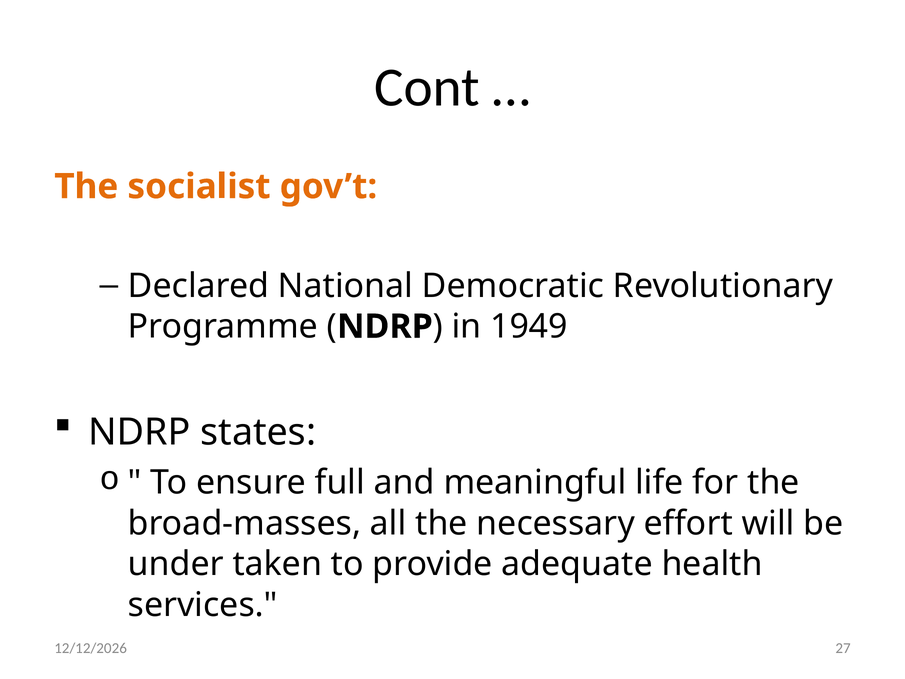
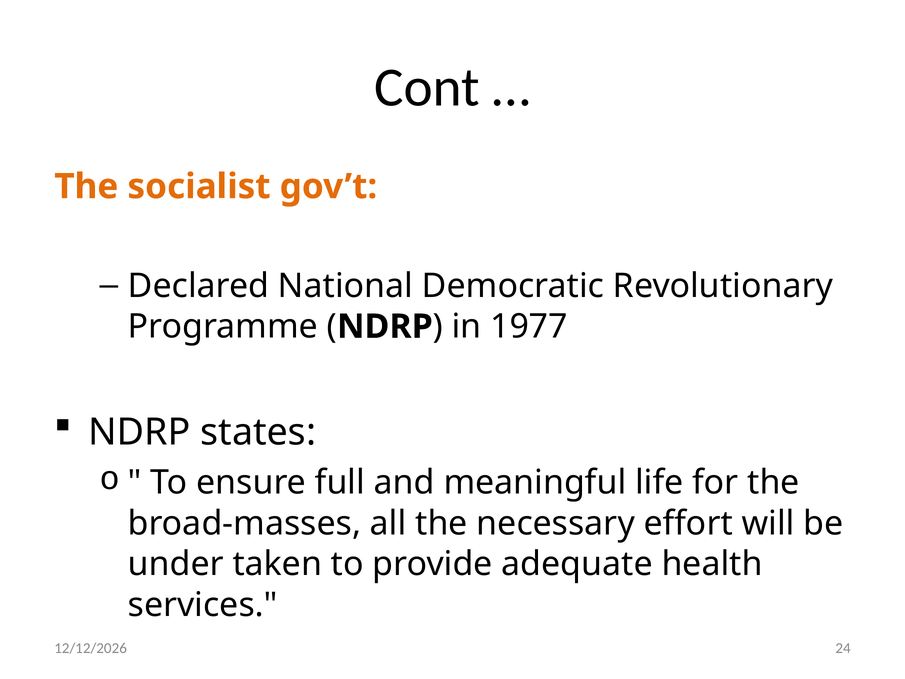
1949: 1949 -> 1977
27: 27 -> 24
